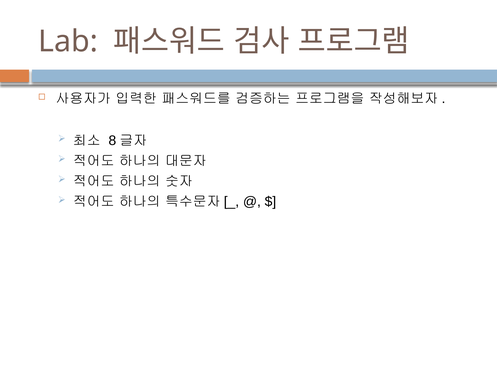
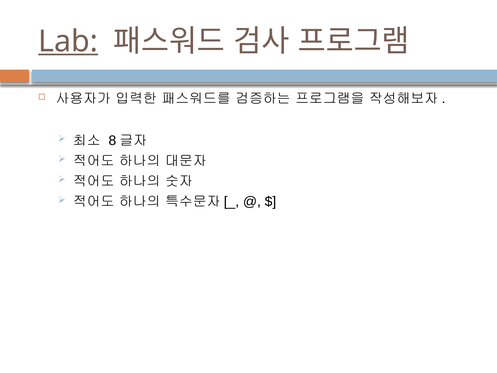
Lab underline: none -> present
